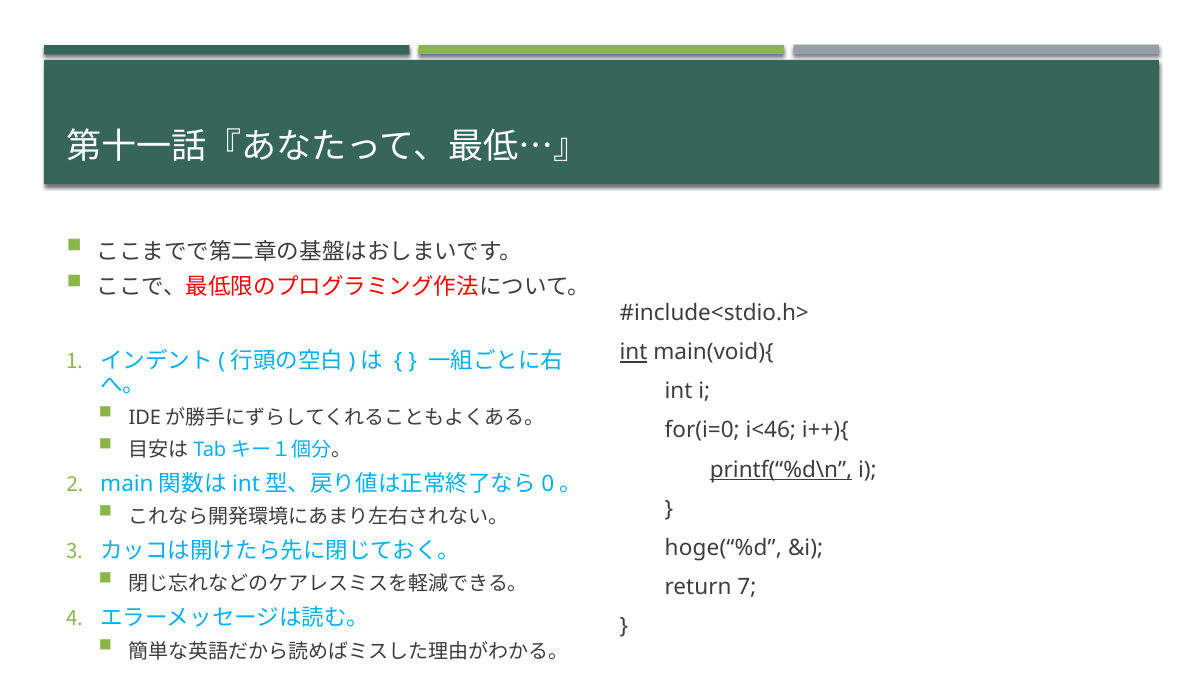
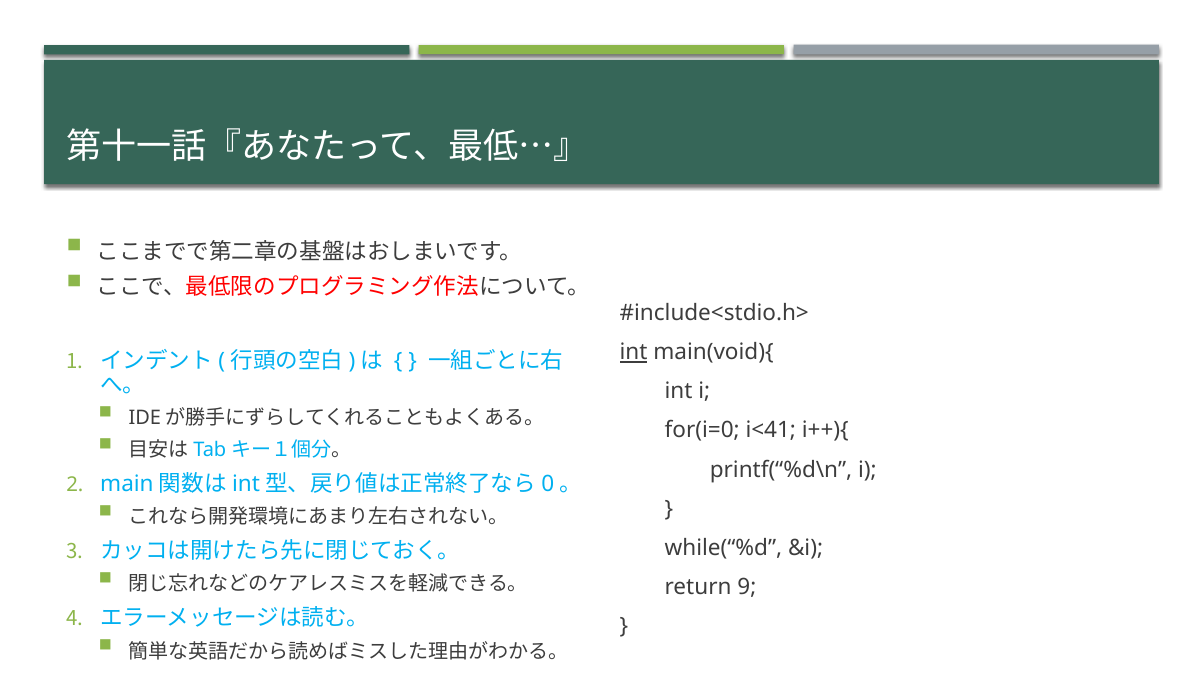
i<46: i<46 -> i<41
printf(“%d\n underline: present -> none
hoge(“%d: hoge(“%d -> while(“%d
7: 7 -> 9
